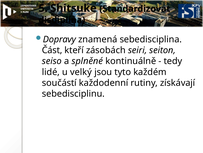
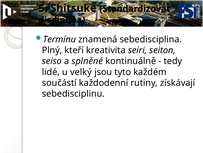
Dopravy: Dopravy -> Termínu
Část: Část -> Plný
zásobách: zásobách -> kreativita
